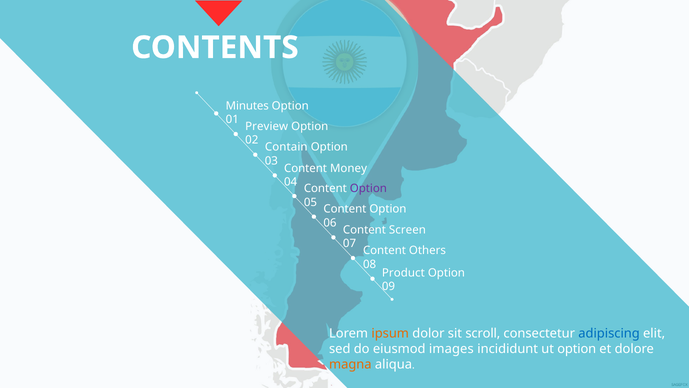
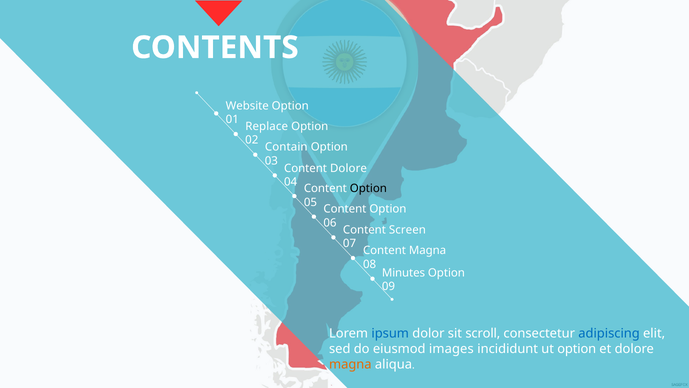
Minutes: Minutes -> Website
Preview: Preview -> Replace
Content Money: Money -> Dolore
Option at (368, 188) colour: purple -> black
Content Others: Others -> Magna
Product: Product -> Minutes
ipsum colour: orange -> blue
